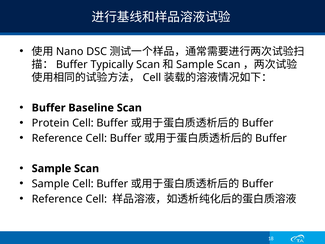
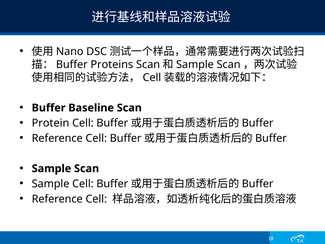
Typically: Typically -> Proteins
